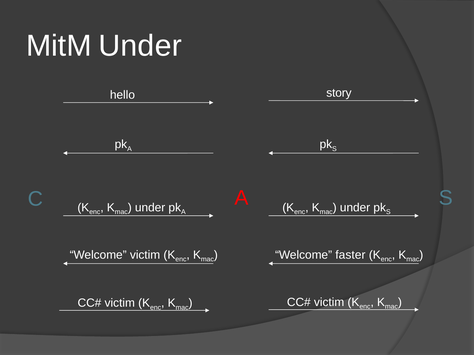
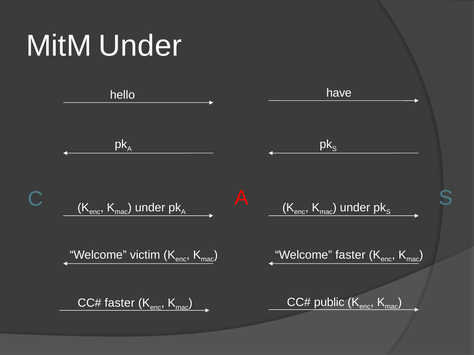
story: story -> have
victim at (329, 303): victim -> public
victim at (120, 303): victim -> faster
